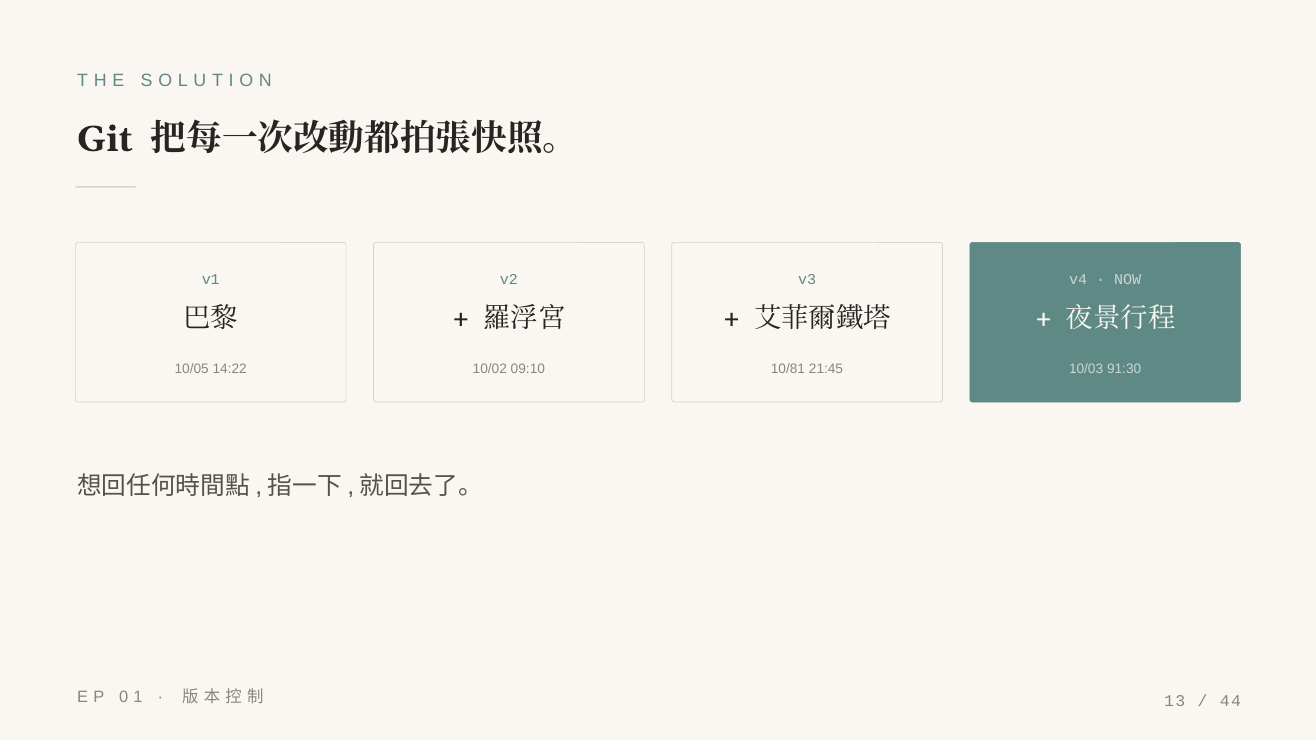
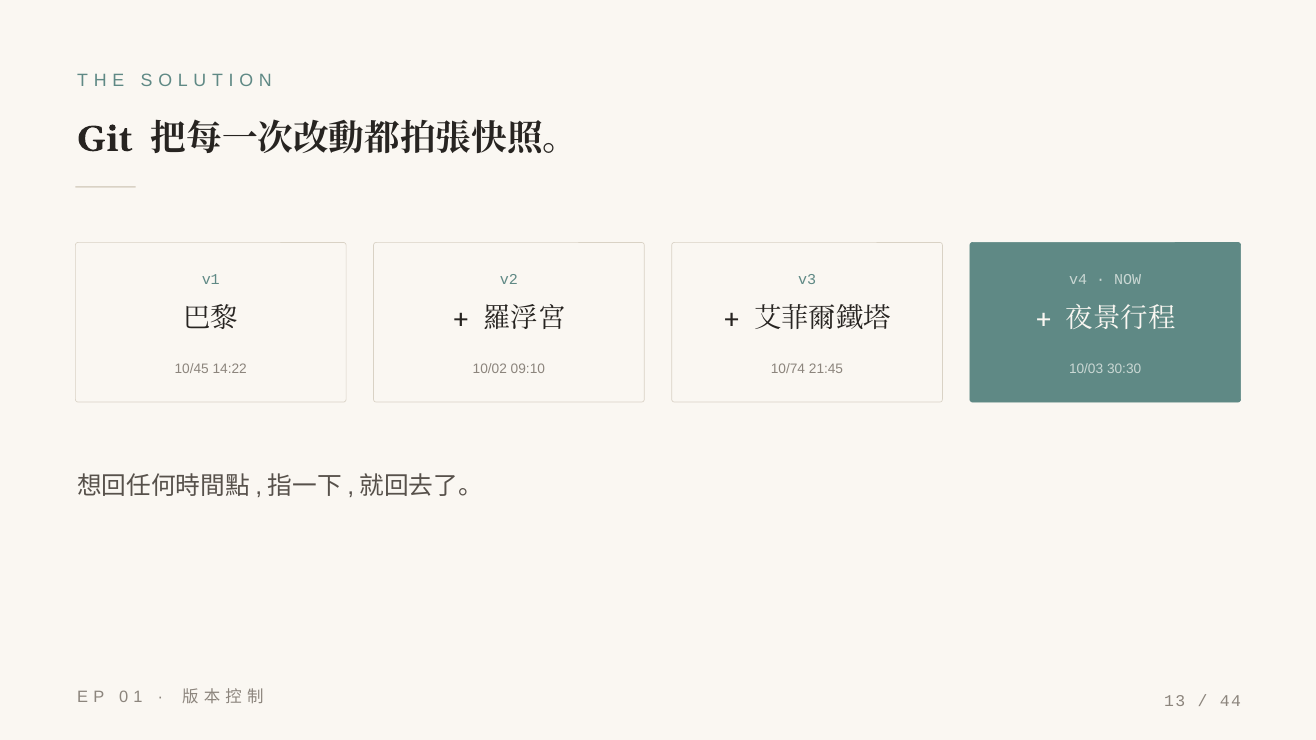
10/05: 10/05 -> 10/45
10/81: 10/81 -> 10/74
91:30: 91:30 -> 30:30
